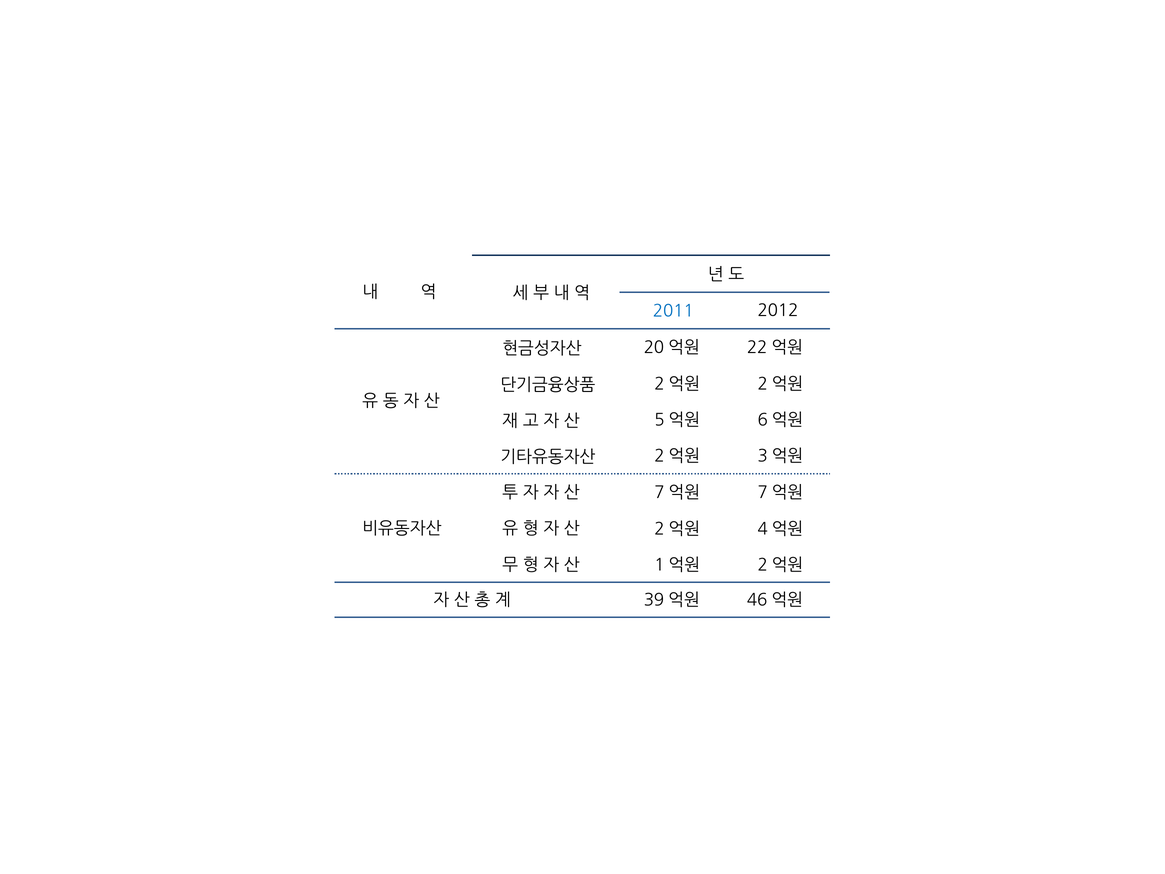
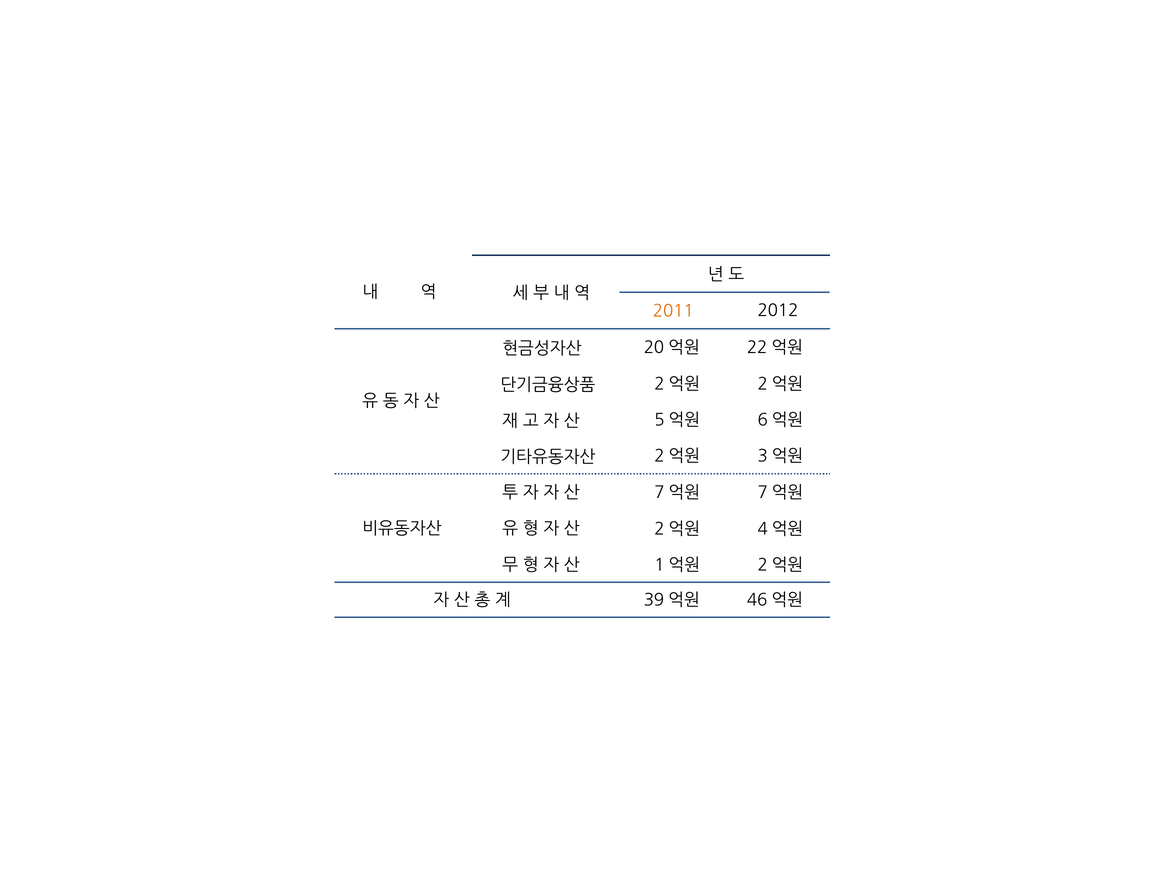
2011 colour: blue -> orange
